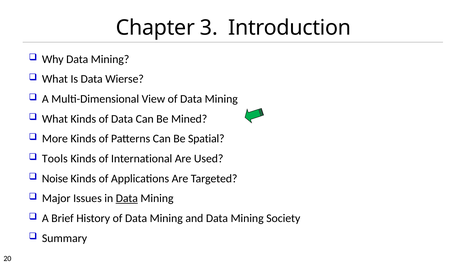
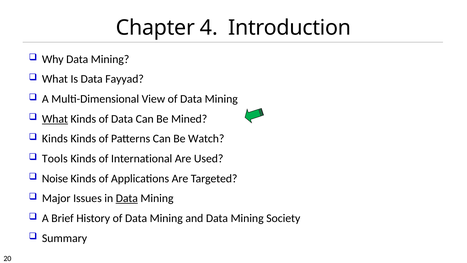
3: 3 -> 4
Wierse: Wierse -> Fayyad
What at (55, 119) underline: none -> present
More at (55, 139): More -> Kinds
Spatial: Spatial -> Watch
